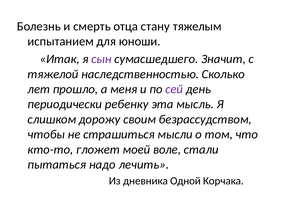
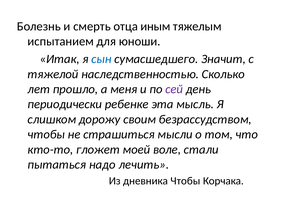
стану: стану -> иным
сын colour: purple -> blue
ребенку: ребенку -> ребенке
дневника Одной: Одной -> Чтобы
